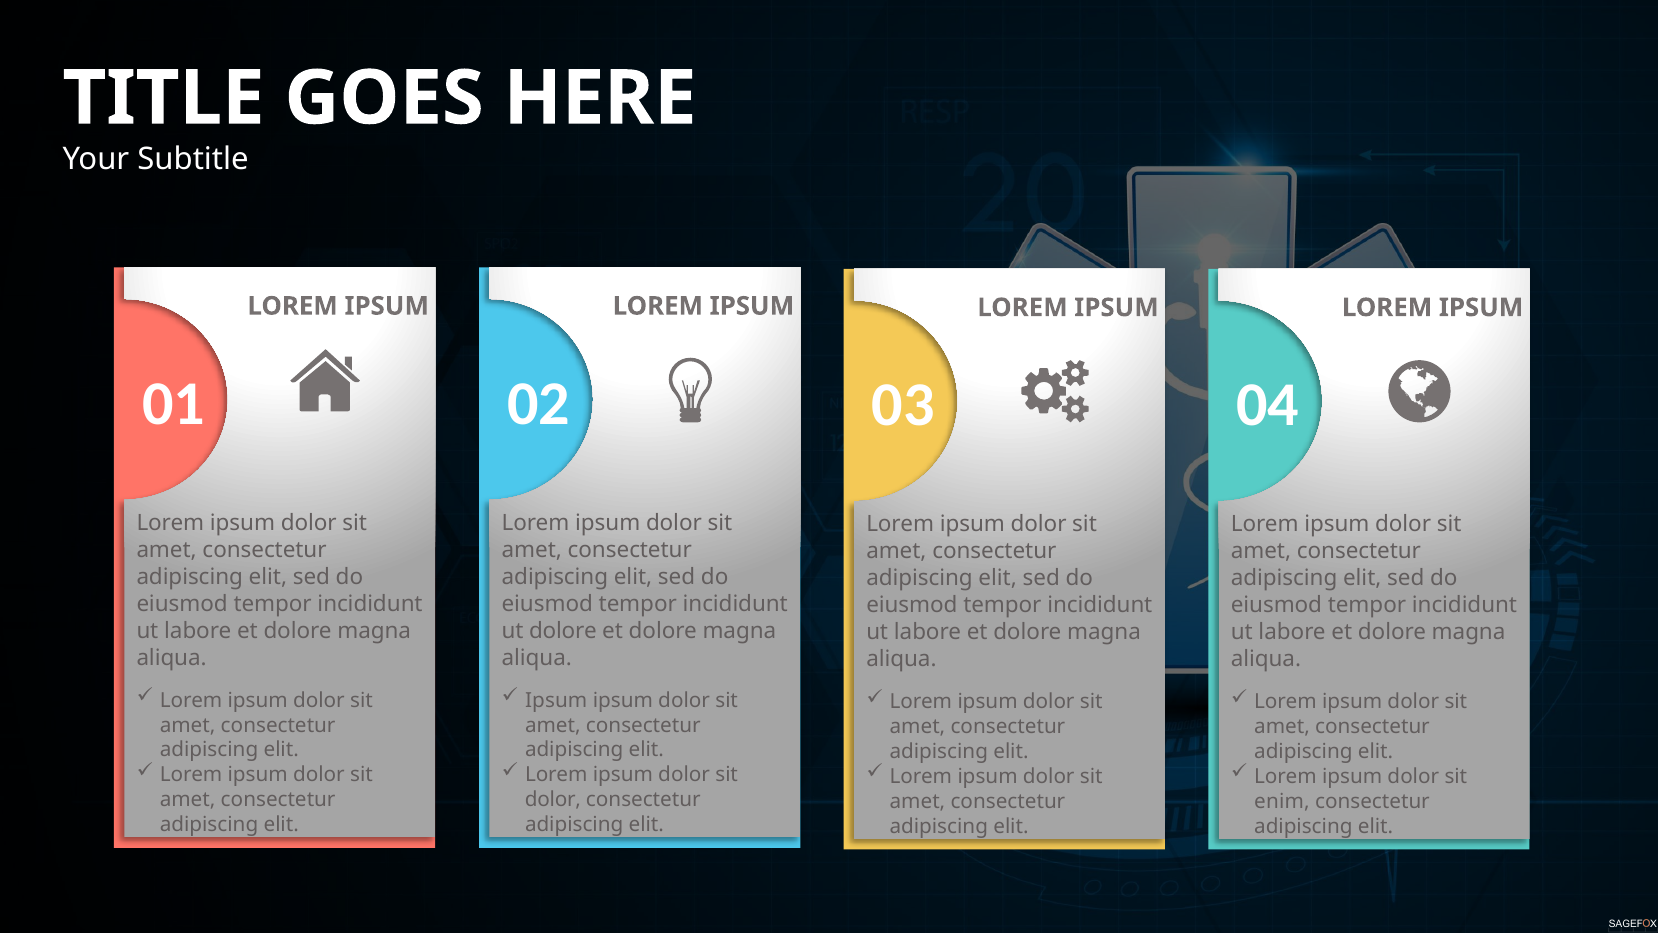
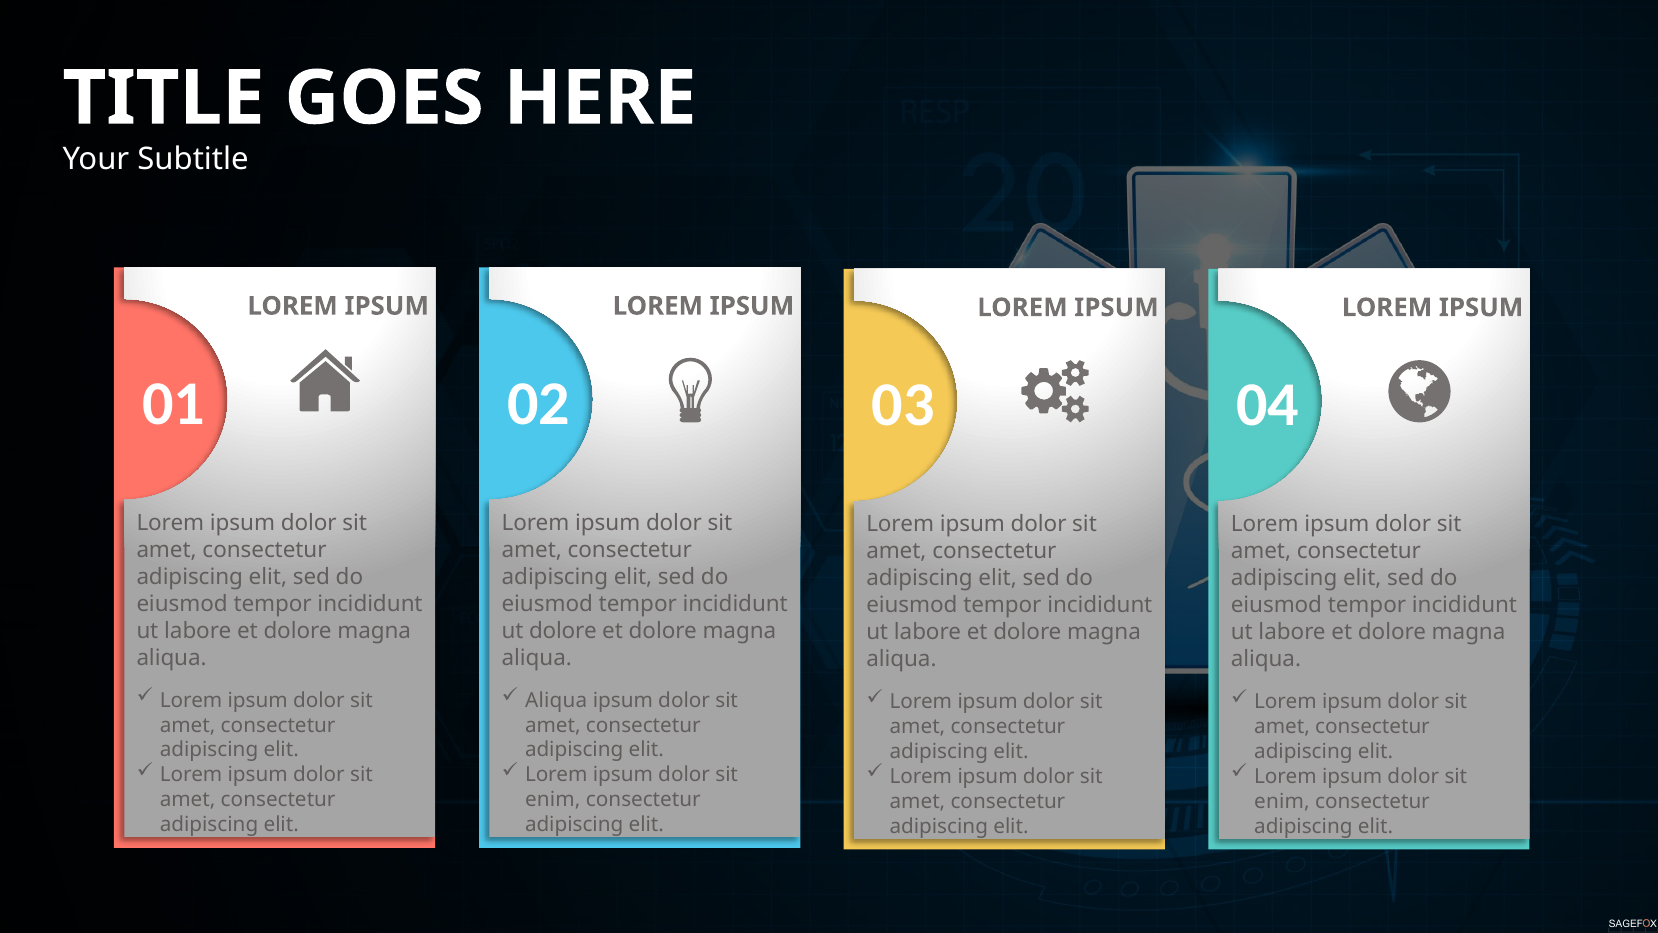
Ipsum at (556, 700): Ipsum -> Aliqua
dolor at (553, 799): dolor -> enim
